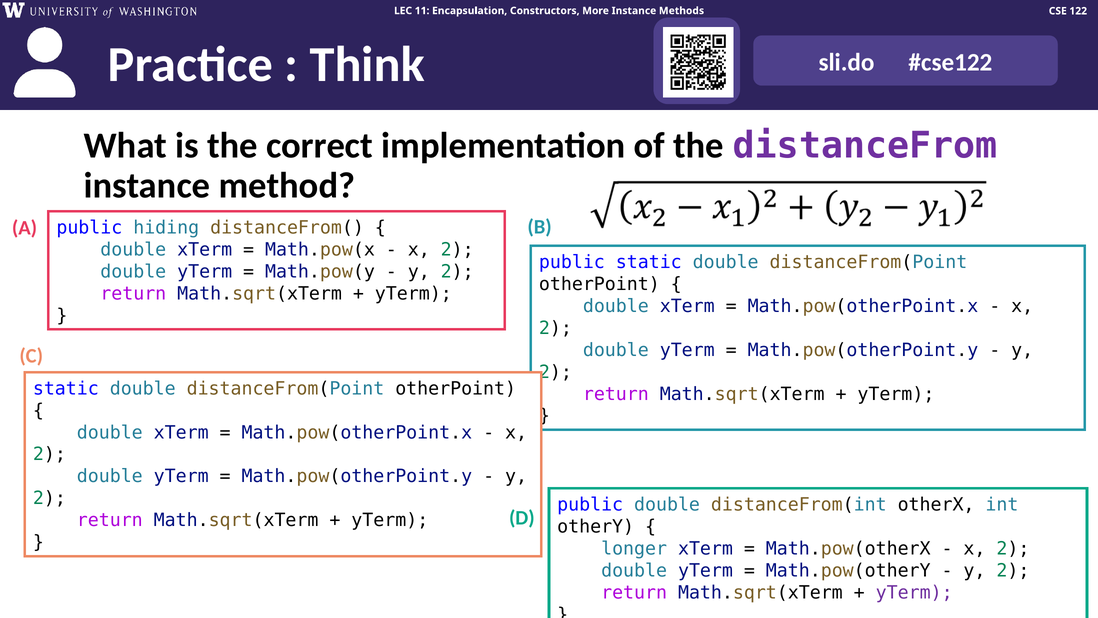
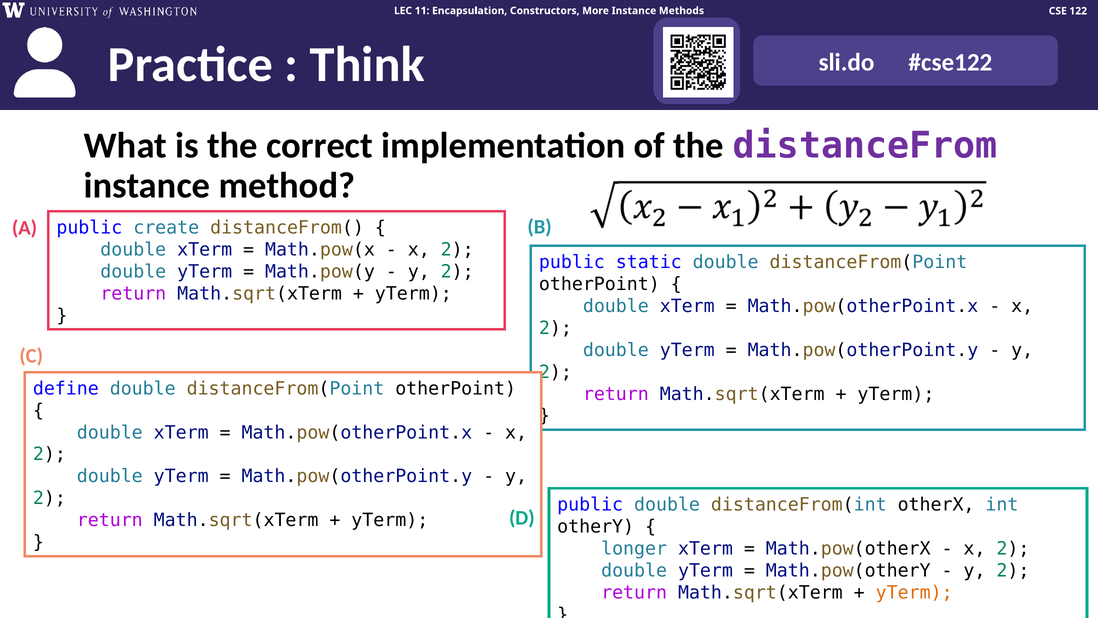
hiding: hiding -> create
static at (66, 388): static -> define
yTerm at (914, 592) colour: purple -> orange
